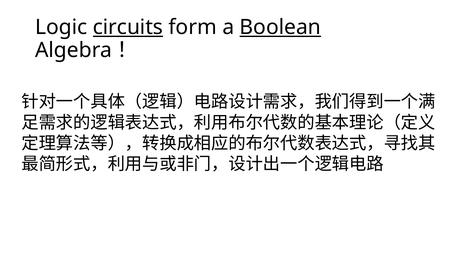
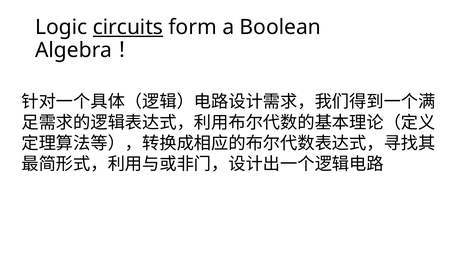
Boolean underline: present -> none
